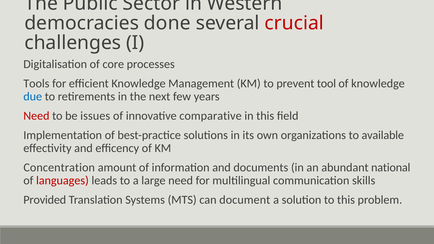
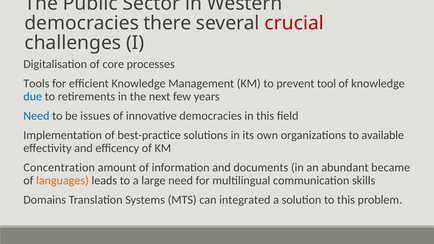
done: done -> there
Need at (36, 116) colour: red -> blue
innovative comparative: comparative -> democracies
national: national -> became
languages colour: red -> orange
Provided: Provided -> Domains
document: document -> integrated
